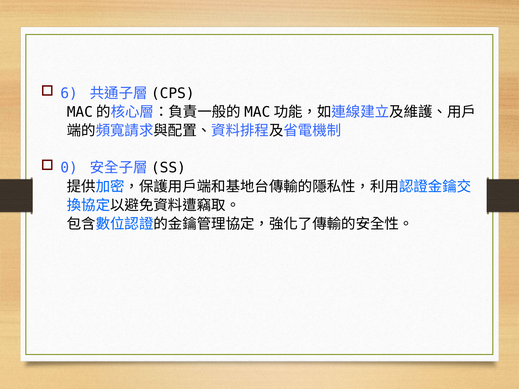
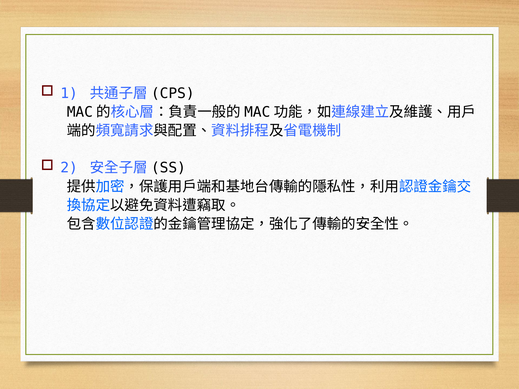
6: 6 -> 1
0: 0 -> 2
